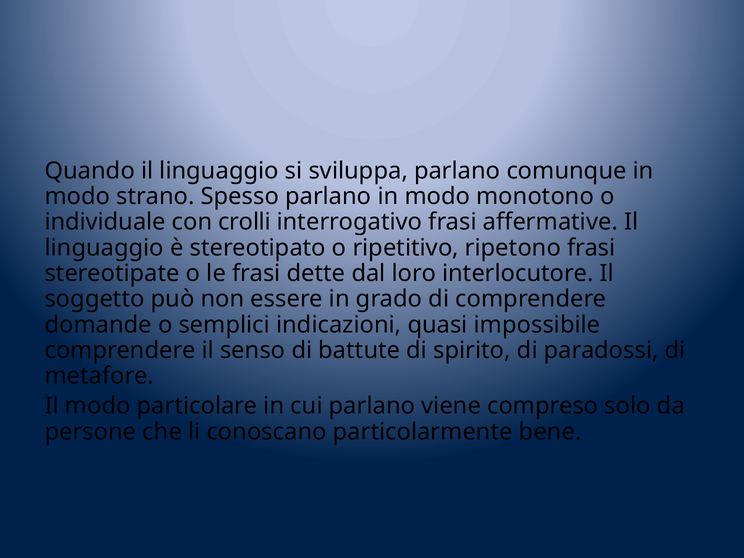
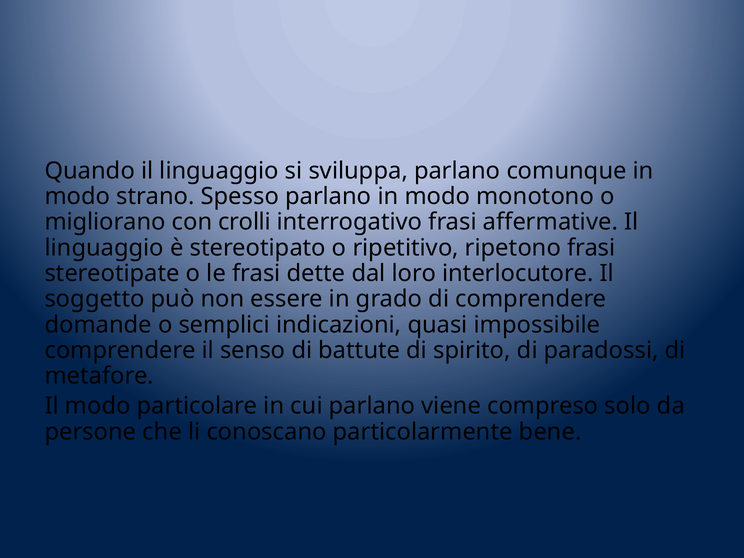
individuale: individuale -> migliorano
